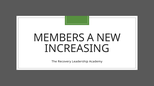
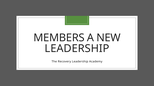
INCREASING at (77, 49): INCREASING -> LEADERSHIP
